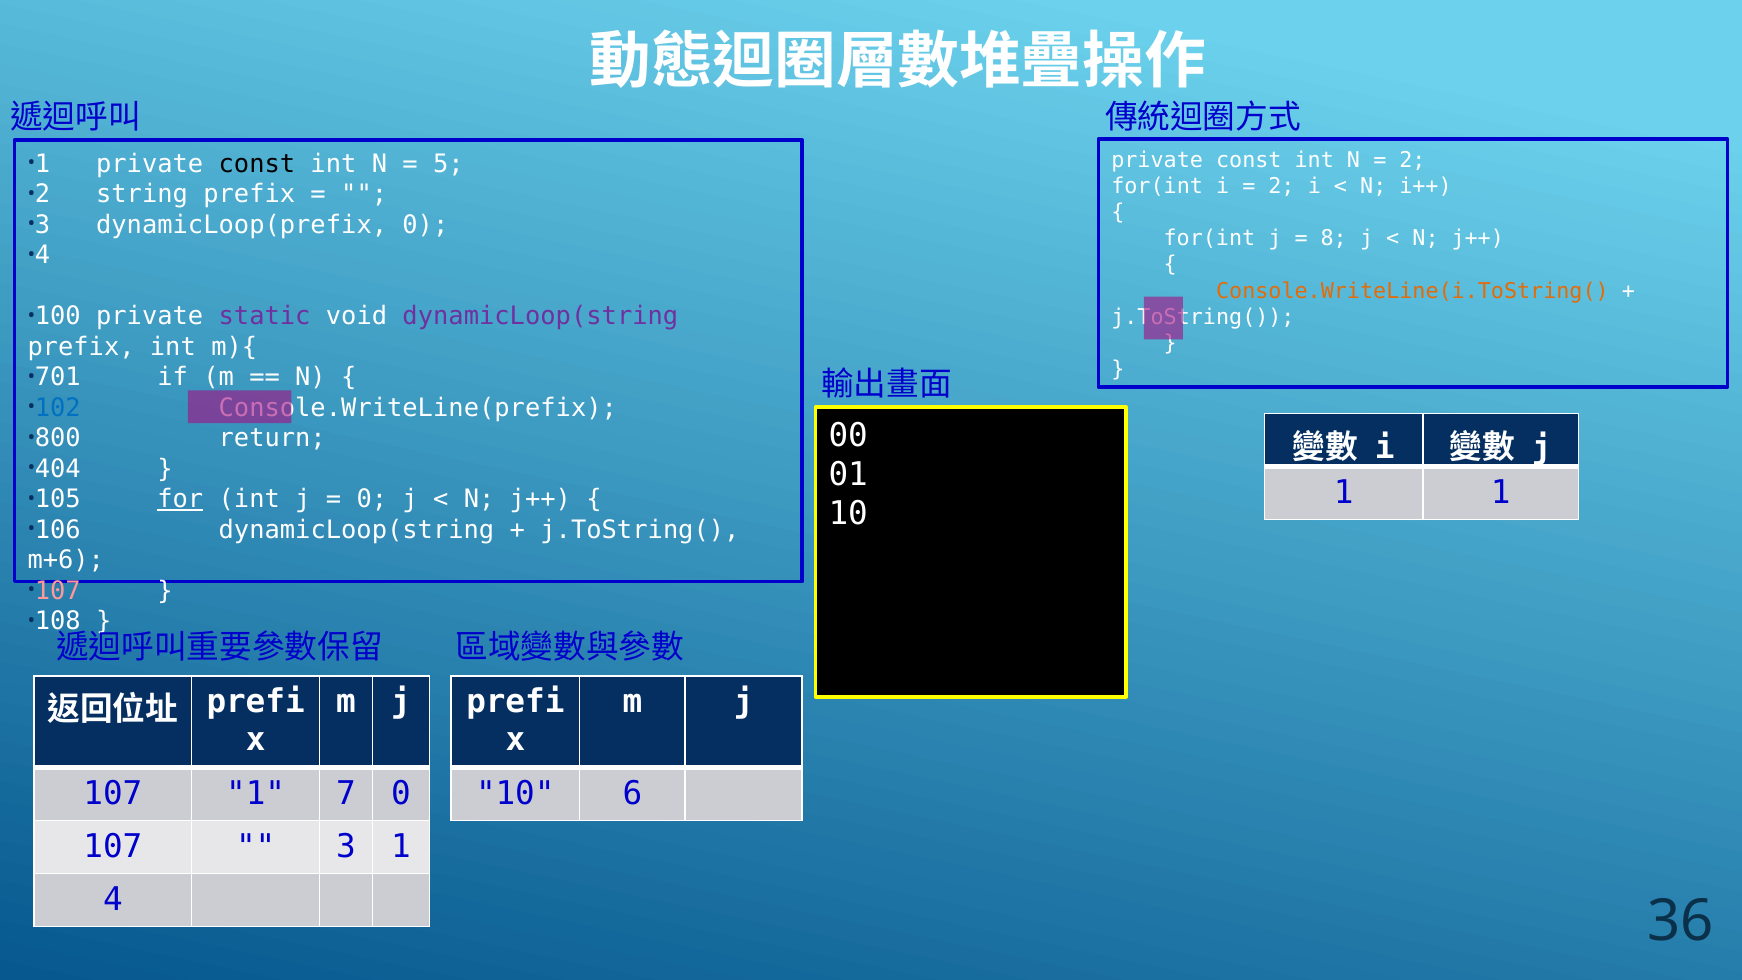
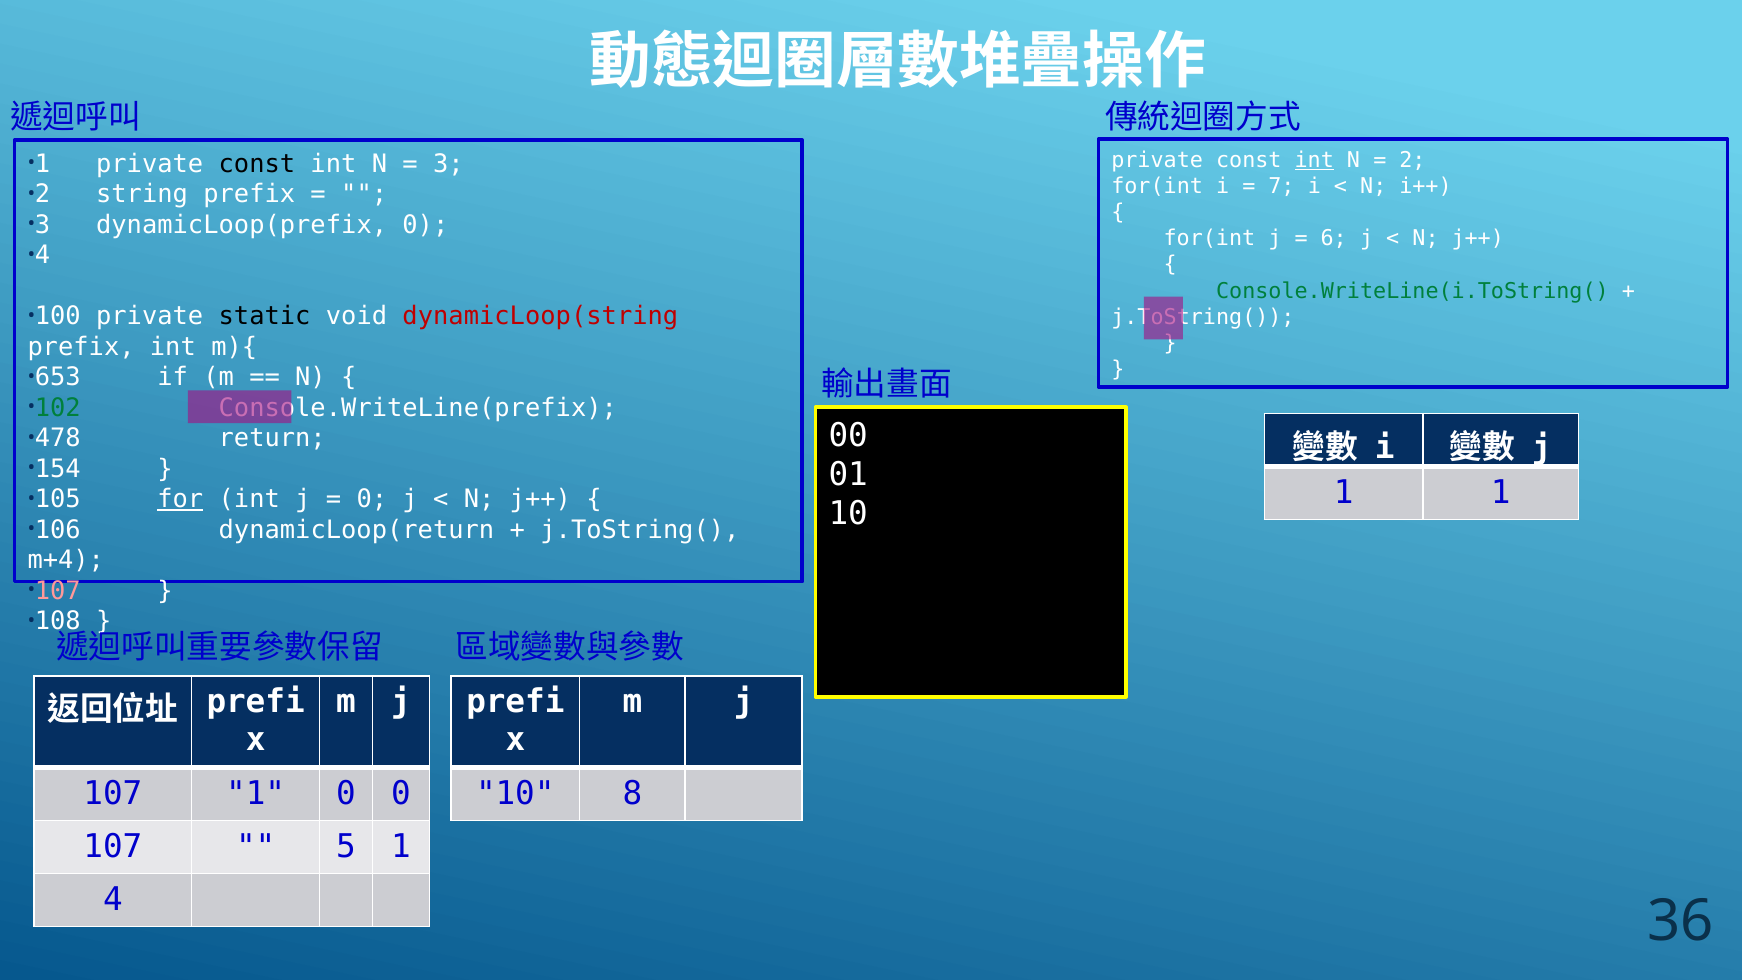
int at (1314, 160) underline: none -> present
5 at (448, 164): 5 -> 3
2 at (1281, 186): 2 -> 7
8: 8 -> 6
Console.WriteLine(i.ToString( colour: orange -> green
static colour: purple -> black
dynamicLoop(string at (540, 316) colour: purple -> red
701: 701 -> 653
102 colour: blue -> green
800: 800 -> 478
404: 404 -> 154
106 dynamicLoop(string: dynamicLoop(string -> dynamicLoop(return
m+6: m+6 -> m+4
1 7: 7 -> 0
6: 6 -> 8
3 at (346, 846): 3 -> 5
